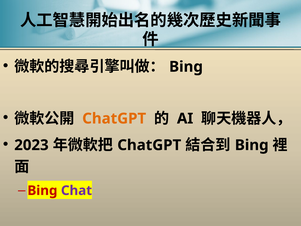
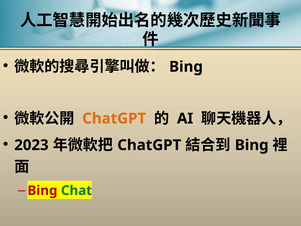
Chat colour: purple -> green
